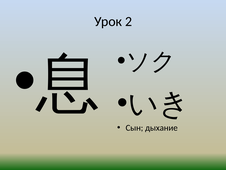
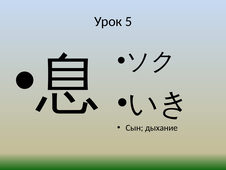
2: 2 -> 5
